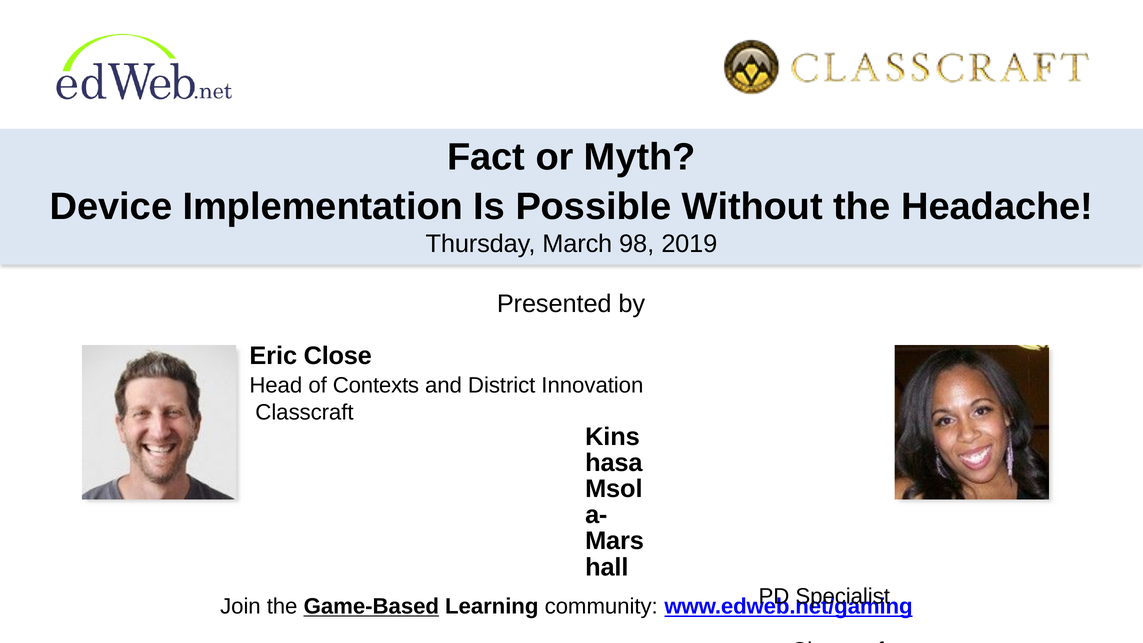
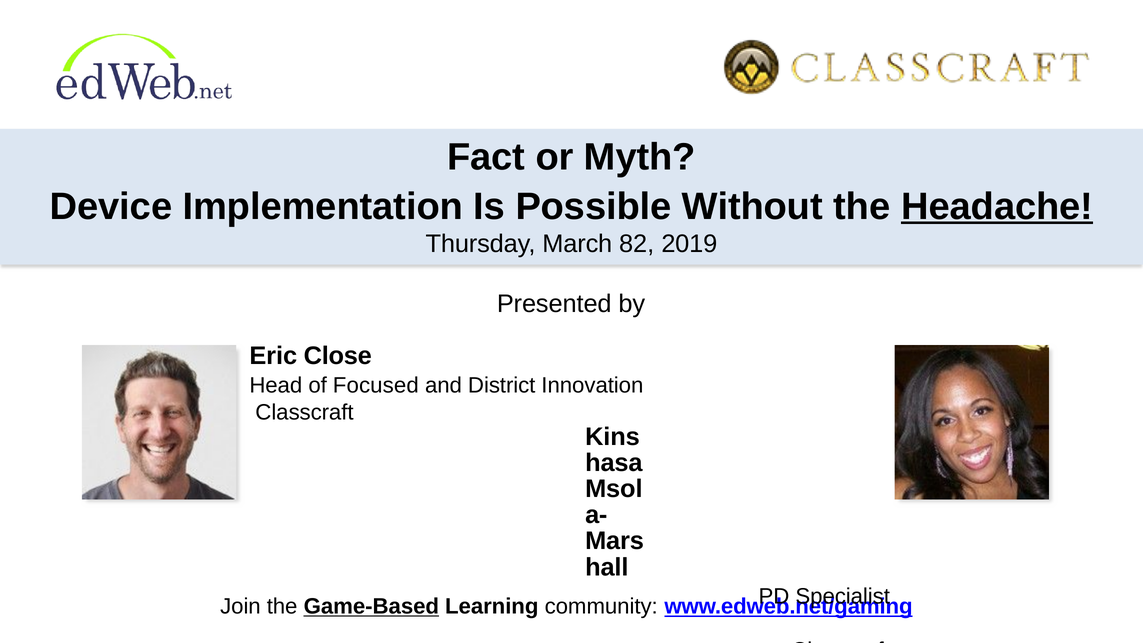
Headache underline: none -> present
98: 98 -> 82
Contexts: Contexts -> Focused
